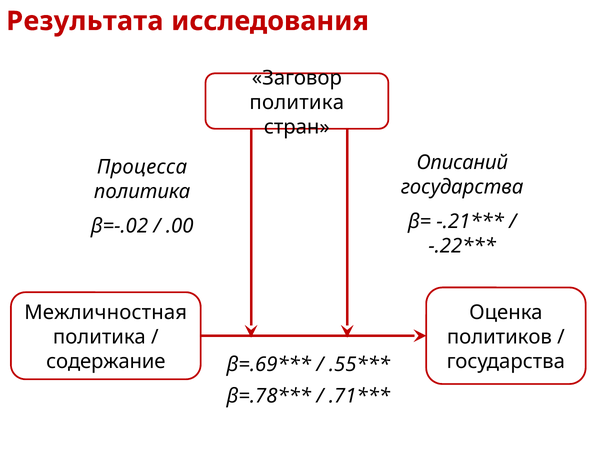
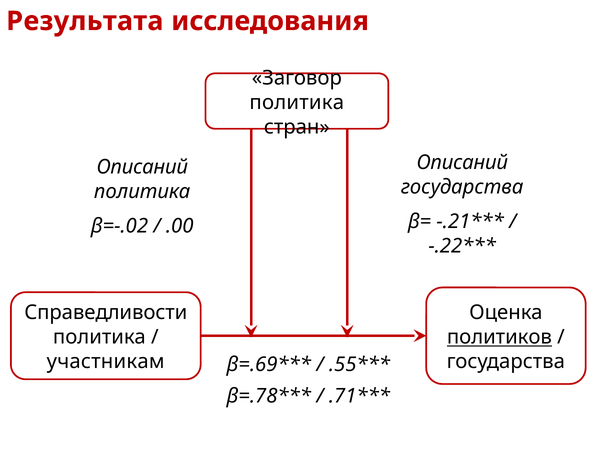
Процесса at (142, 167): Процесса -> Описаний
Межличностная: Межличностная -> Справедливости
политиков underline: none -> present
содержание: содержание -> участникам
